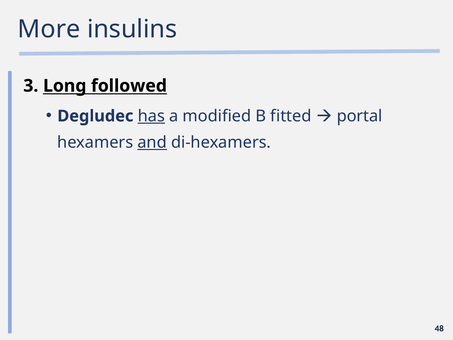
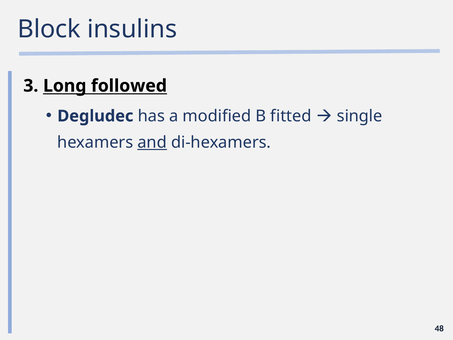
More: More -> Block
has underline: present -> none
portal: portal -> single
